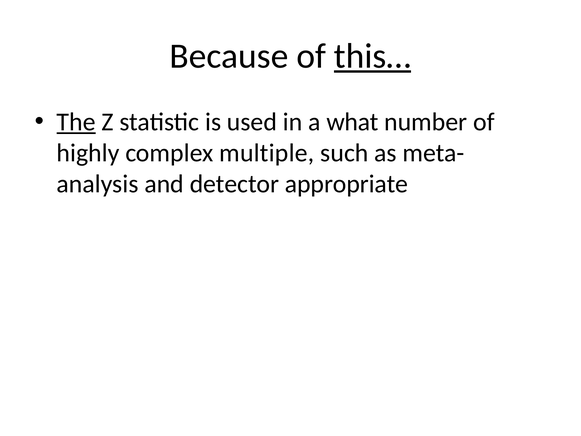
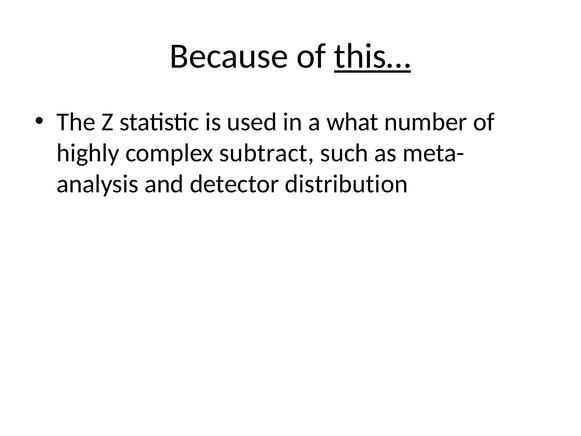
The underline: present -> none
multiple: multiple -> subtract
appropriate: appropriate -> distribution
